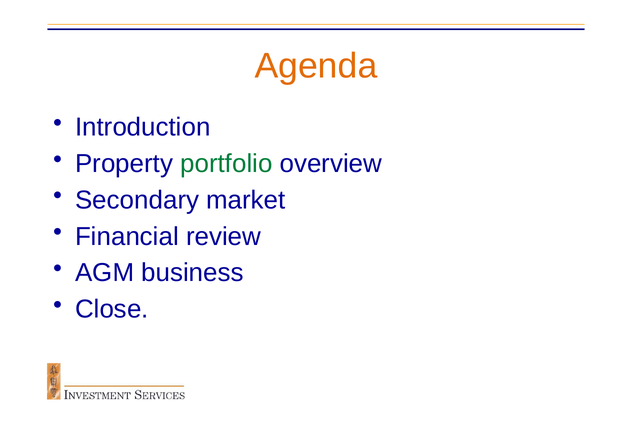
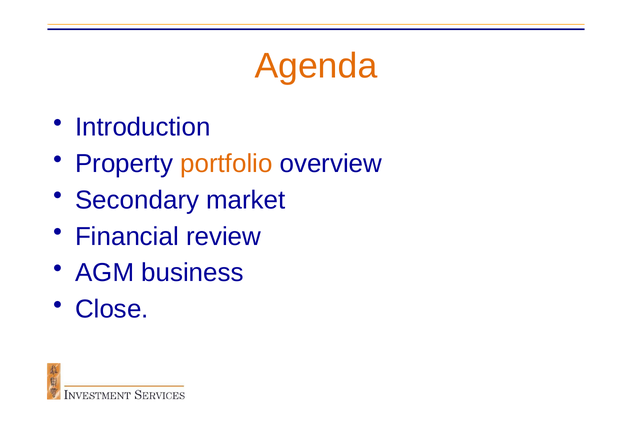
portfolio colour: green -> orange
